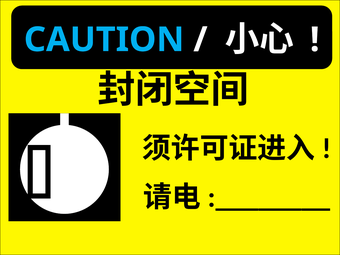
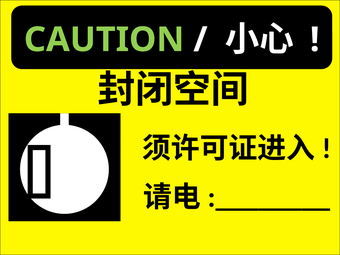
CAUTION colour: light blue -> light green
